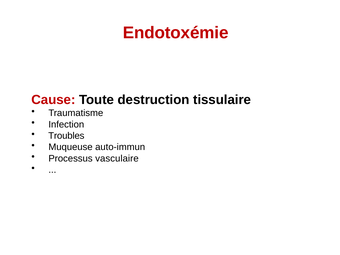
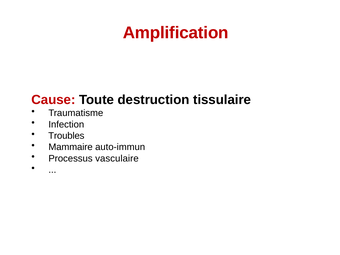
Endotoxémie: Endotoxémie -> Amplification
Muqueuse: Muqueuse -> Mammaire
